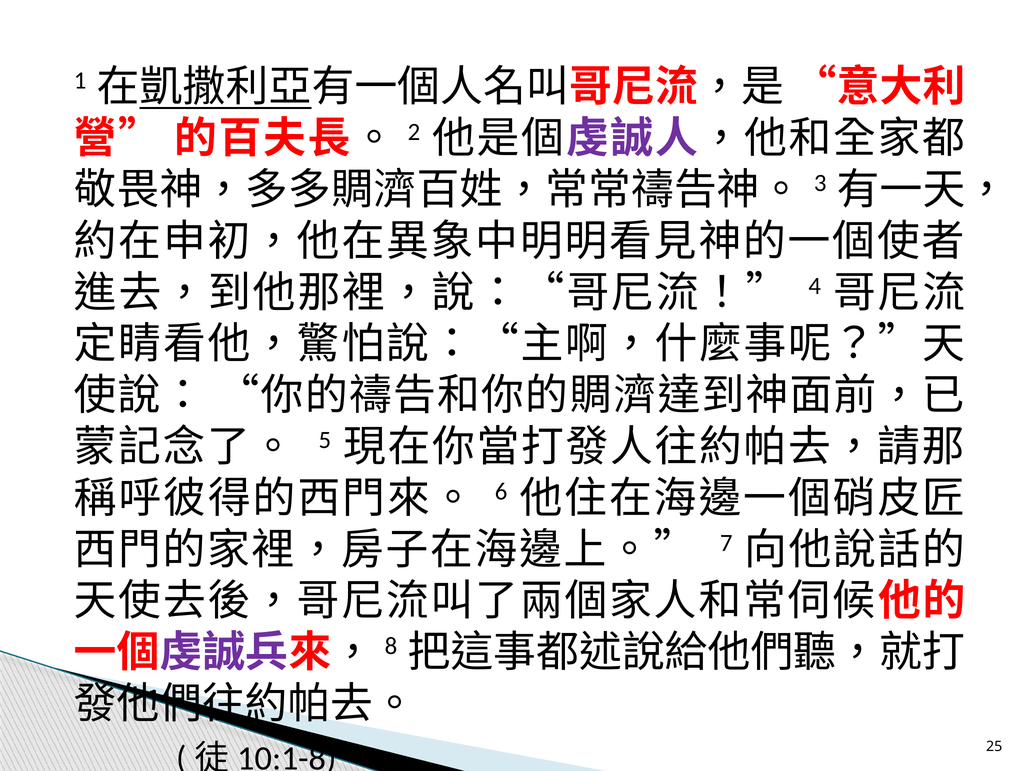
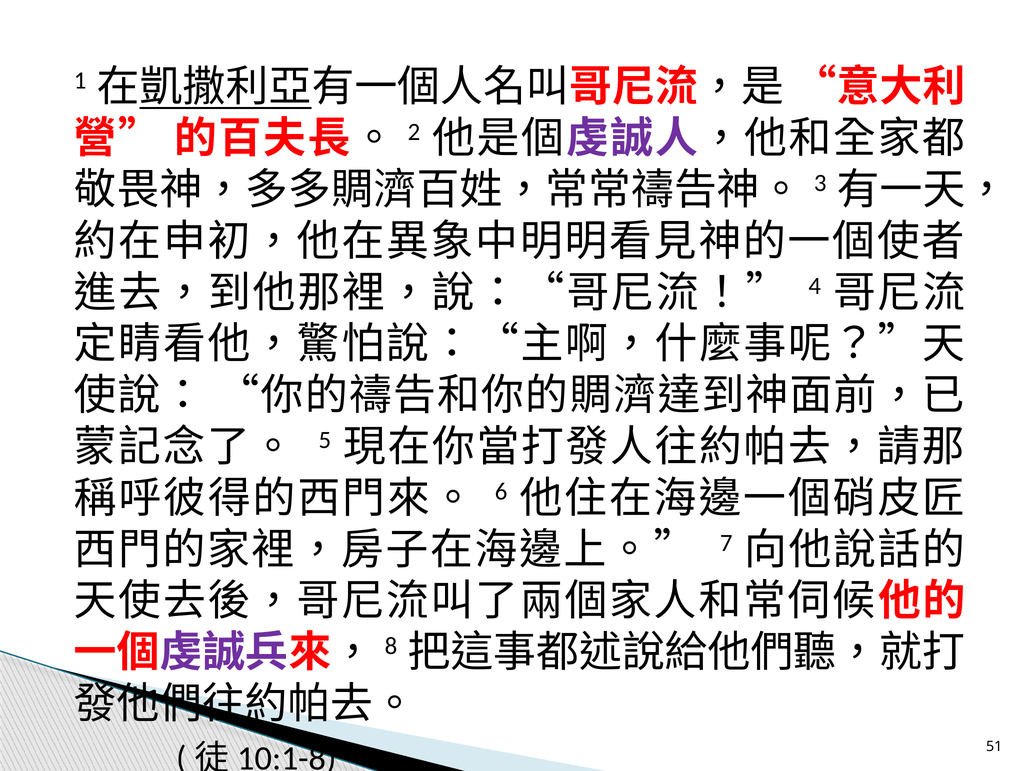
25: 25 -> 51
